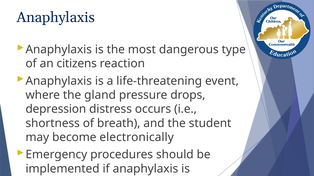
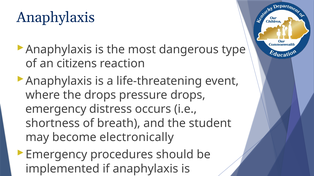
the gland: gland -> drops
depression at (56, 109): depression -> emergency
